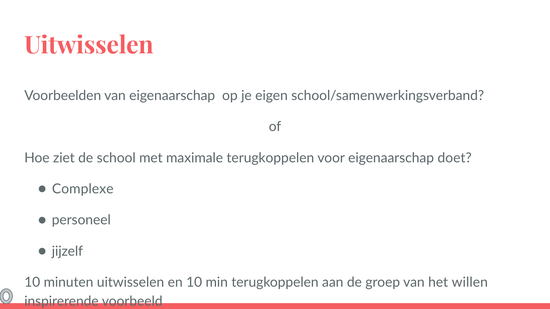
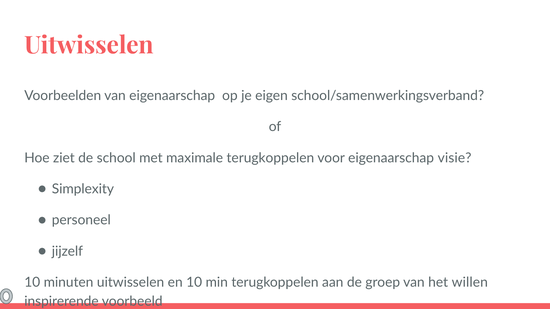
doet: doet -> visie
Complexe: Complexe -> Simplexity
